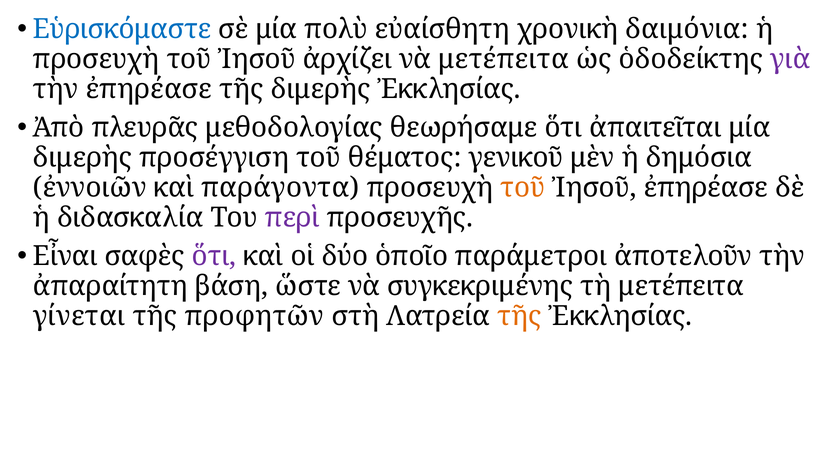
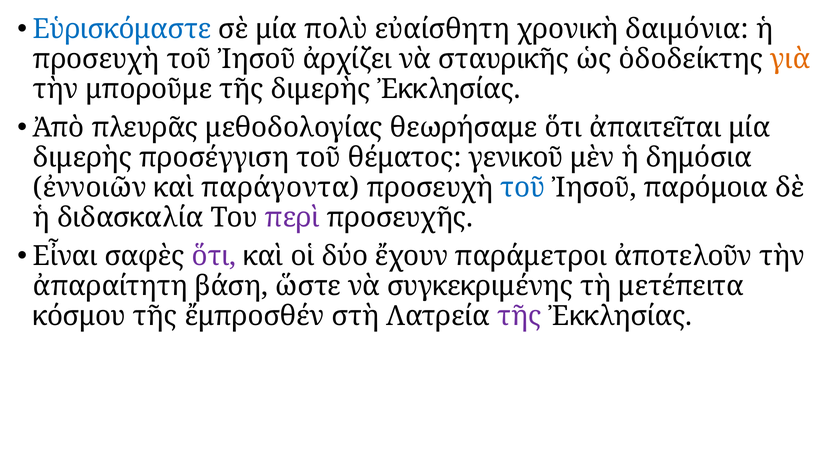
νὰ μετέπειτα: μετέπειτα -> σταυρικῆς
γιὰ colour: purple -> orange
τὴν ἐπηρέασε: ἐπηρέασε -> μποροῦμε
τοῦ at (523, 187) colour: orange -> blue
Ἰησοῦ ἐπηρέασε: ἐπηρέασε -> παρόμοια
ὁποῖο: ὁποῖο -> ἔχουν
γίνεται: γίνεται -> κόσμου
προφητῶν: προφητῶν -> ἔμπροσθέν
τῆς at (520, 316) colour: orange -> purple
